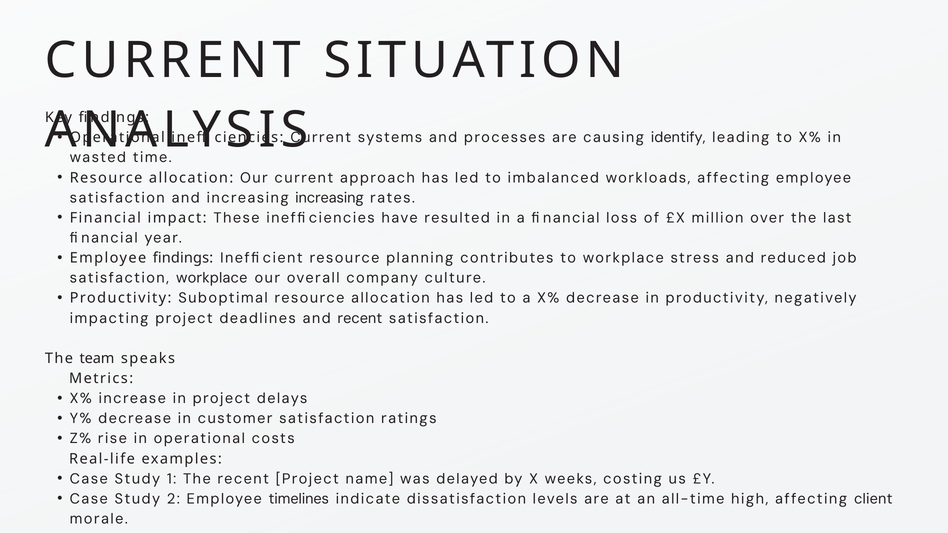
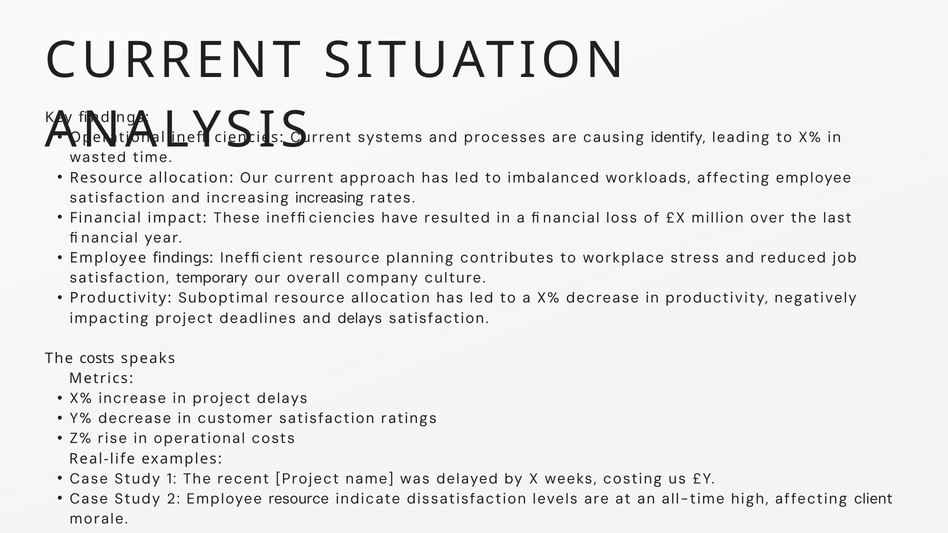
satisfaction workplace: workplace -> temporary
and recent: recent -> delays
The team: team -> costs
Employee timelines: timelines -> resource
